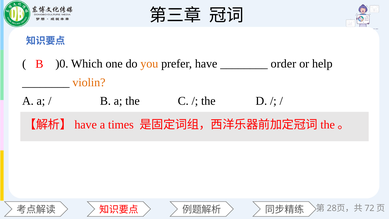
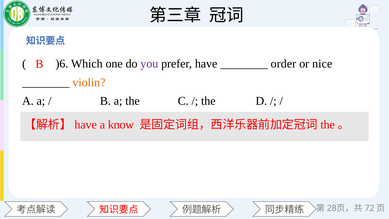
)0: )0 -> )6
you colour: orange -> purple
help: help -> nice
times: times -> know
